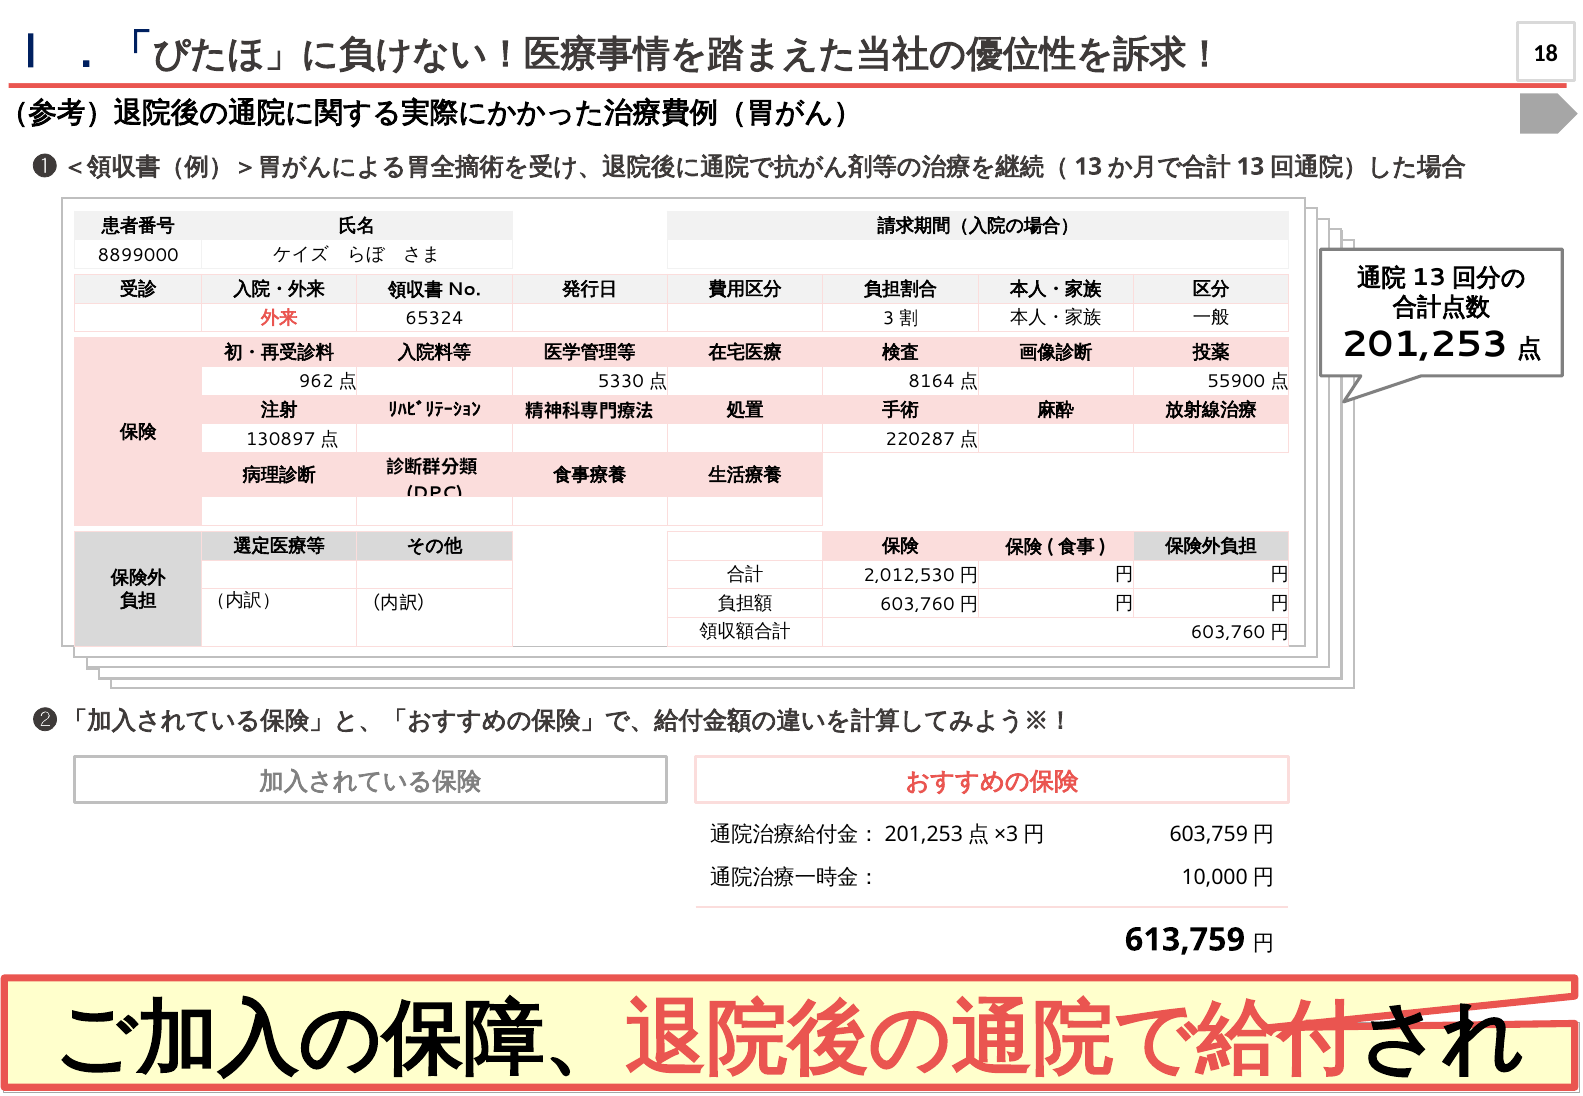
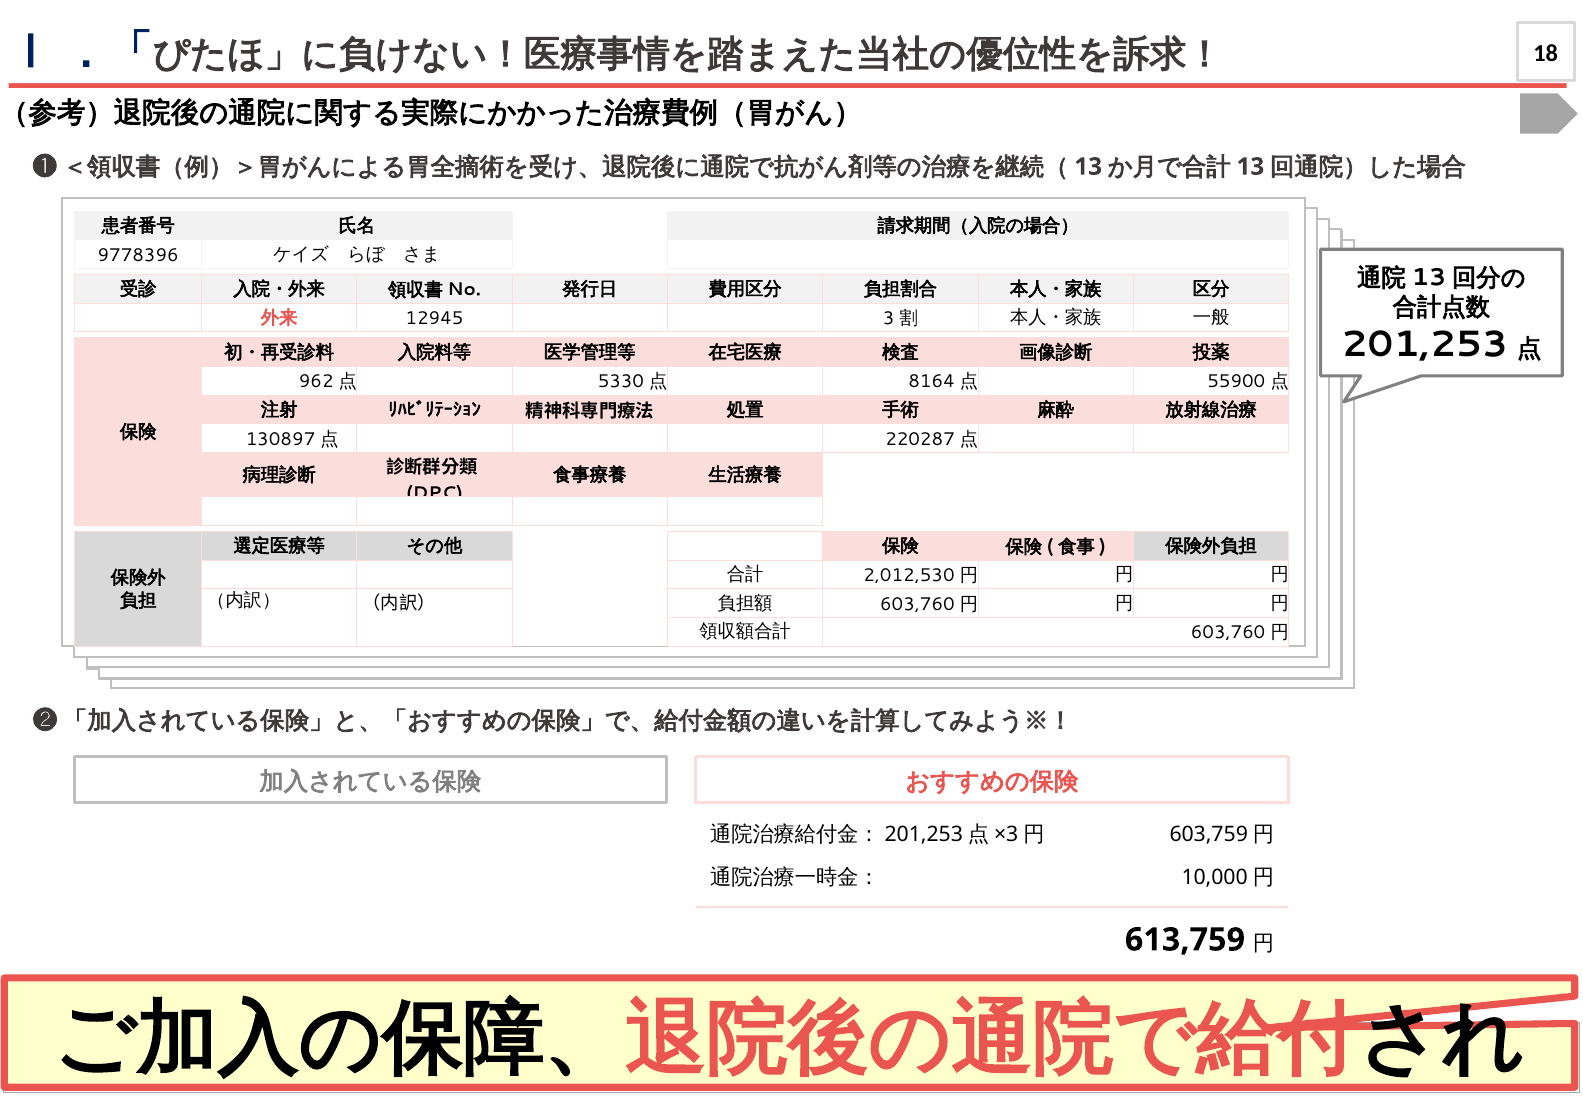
8899000: 8899000 -> 9778396
65324: 65324 -> 12945
